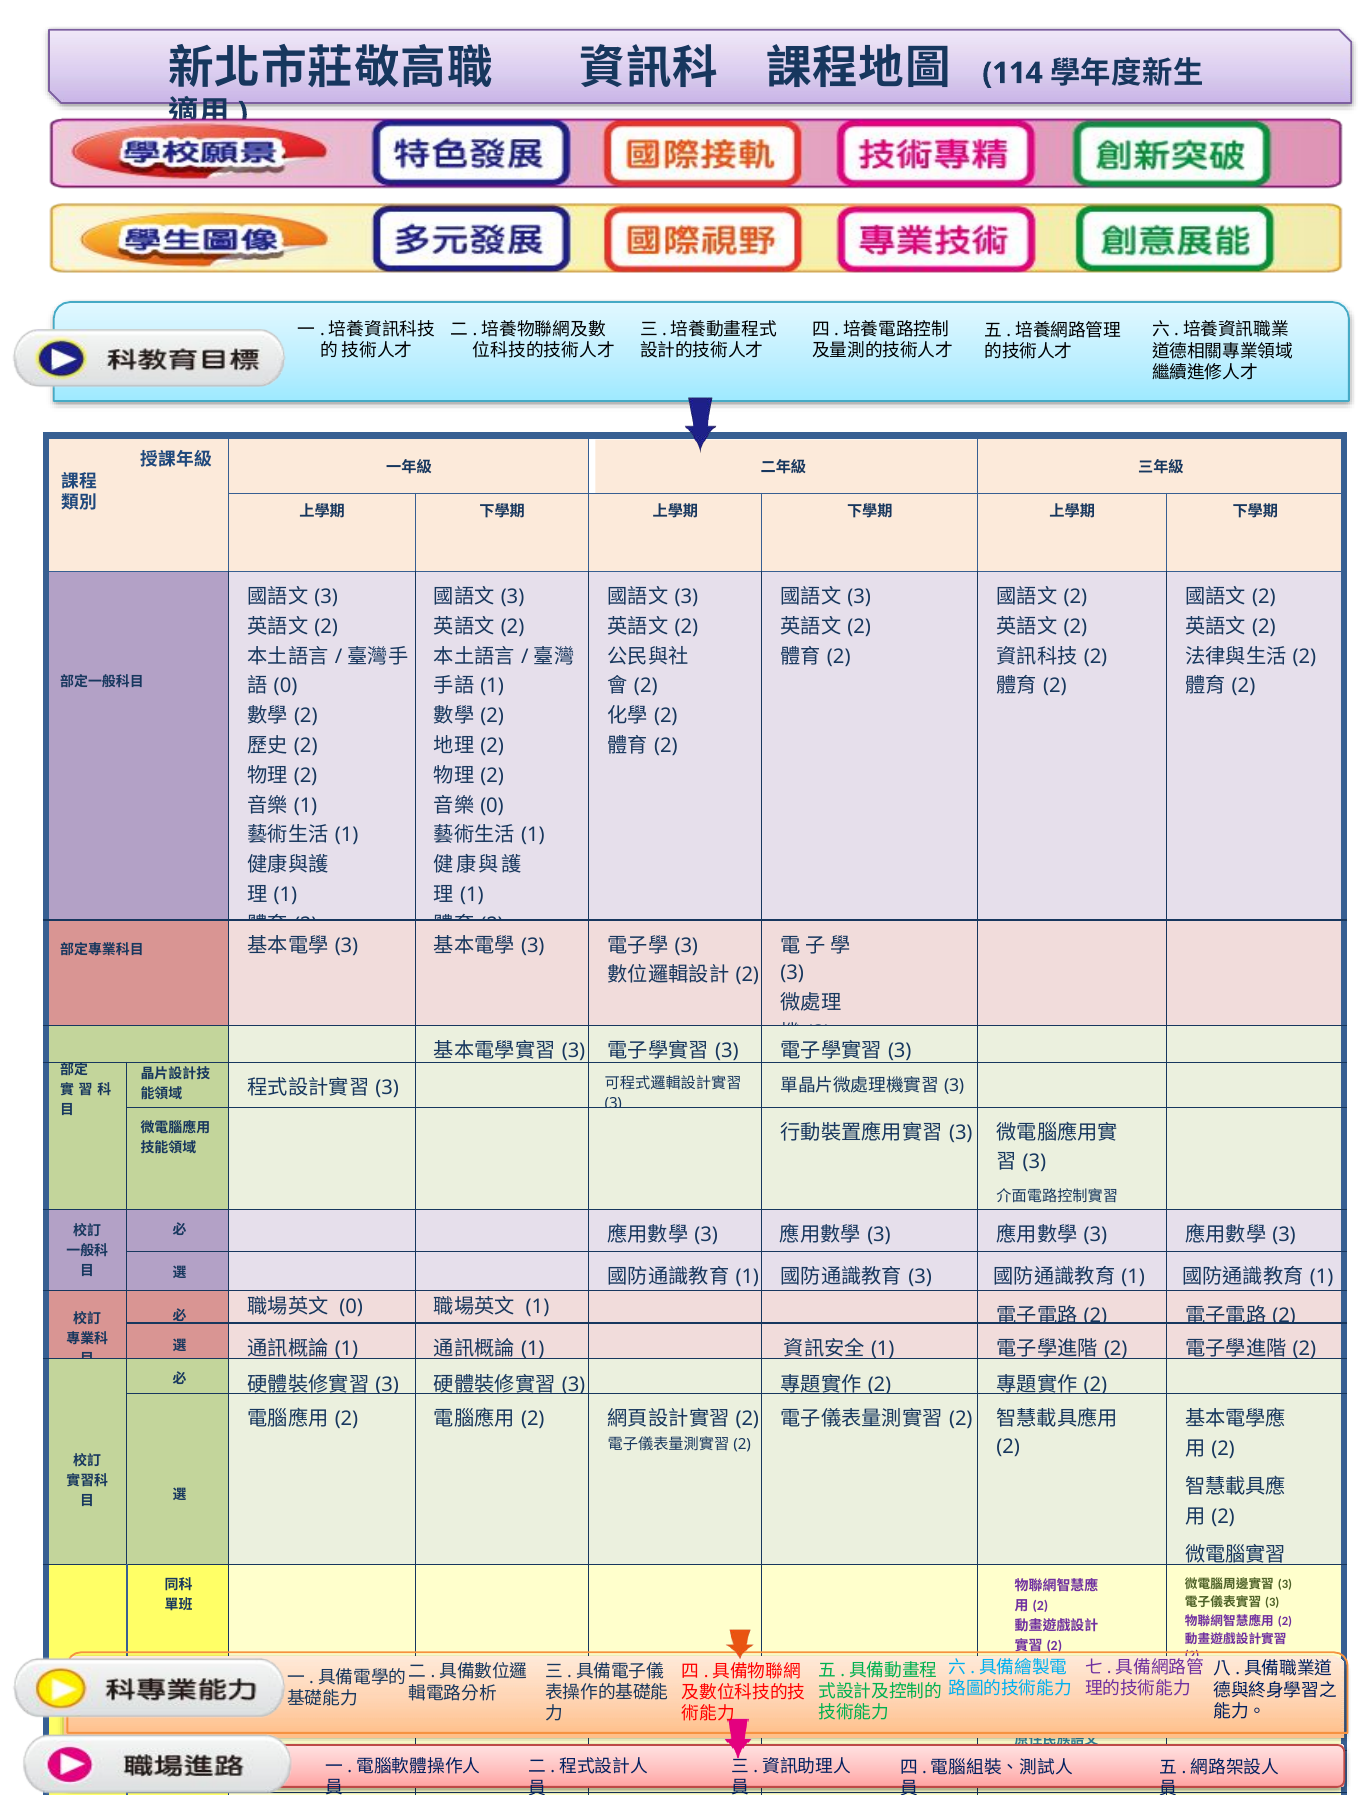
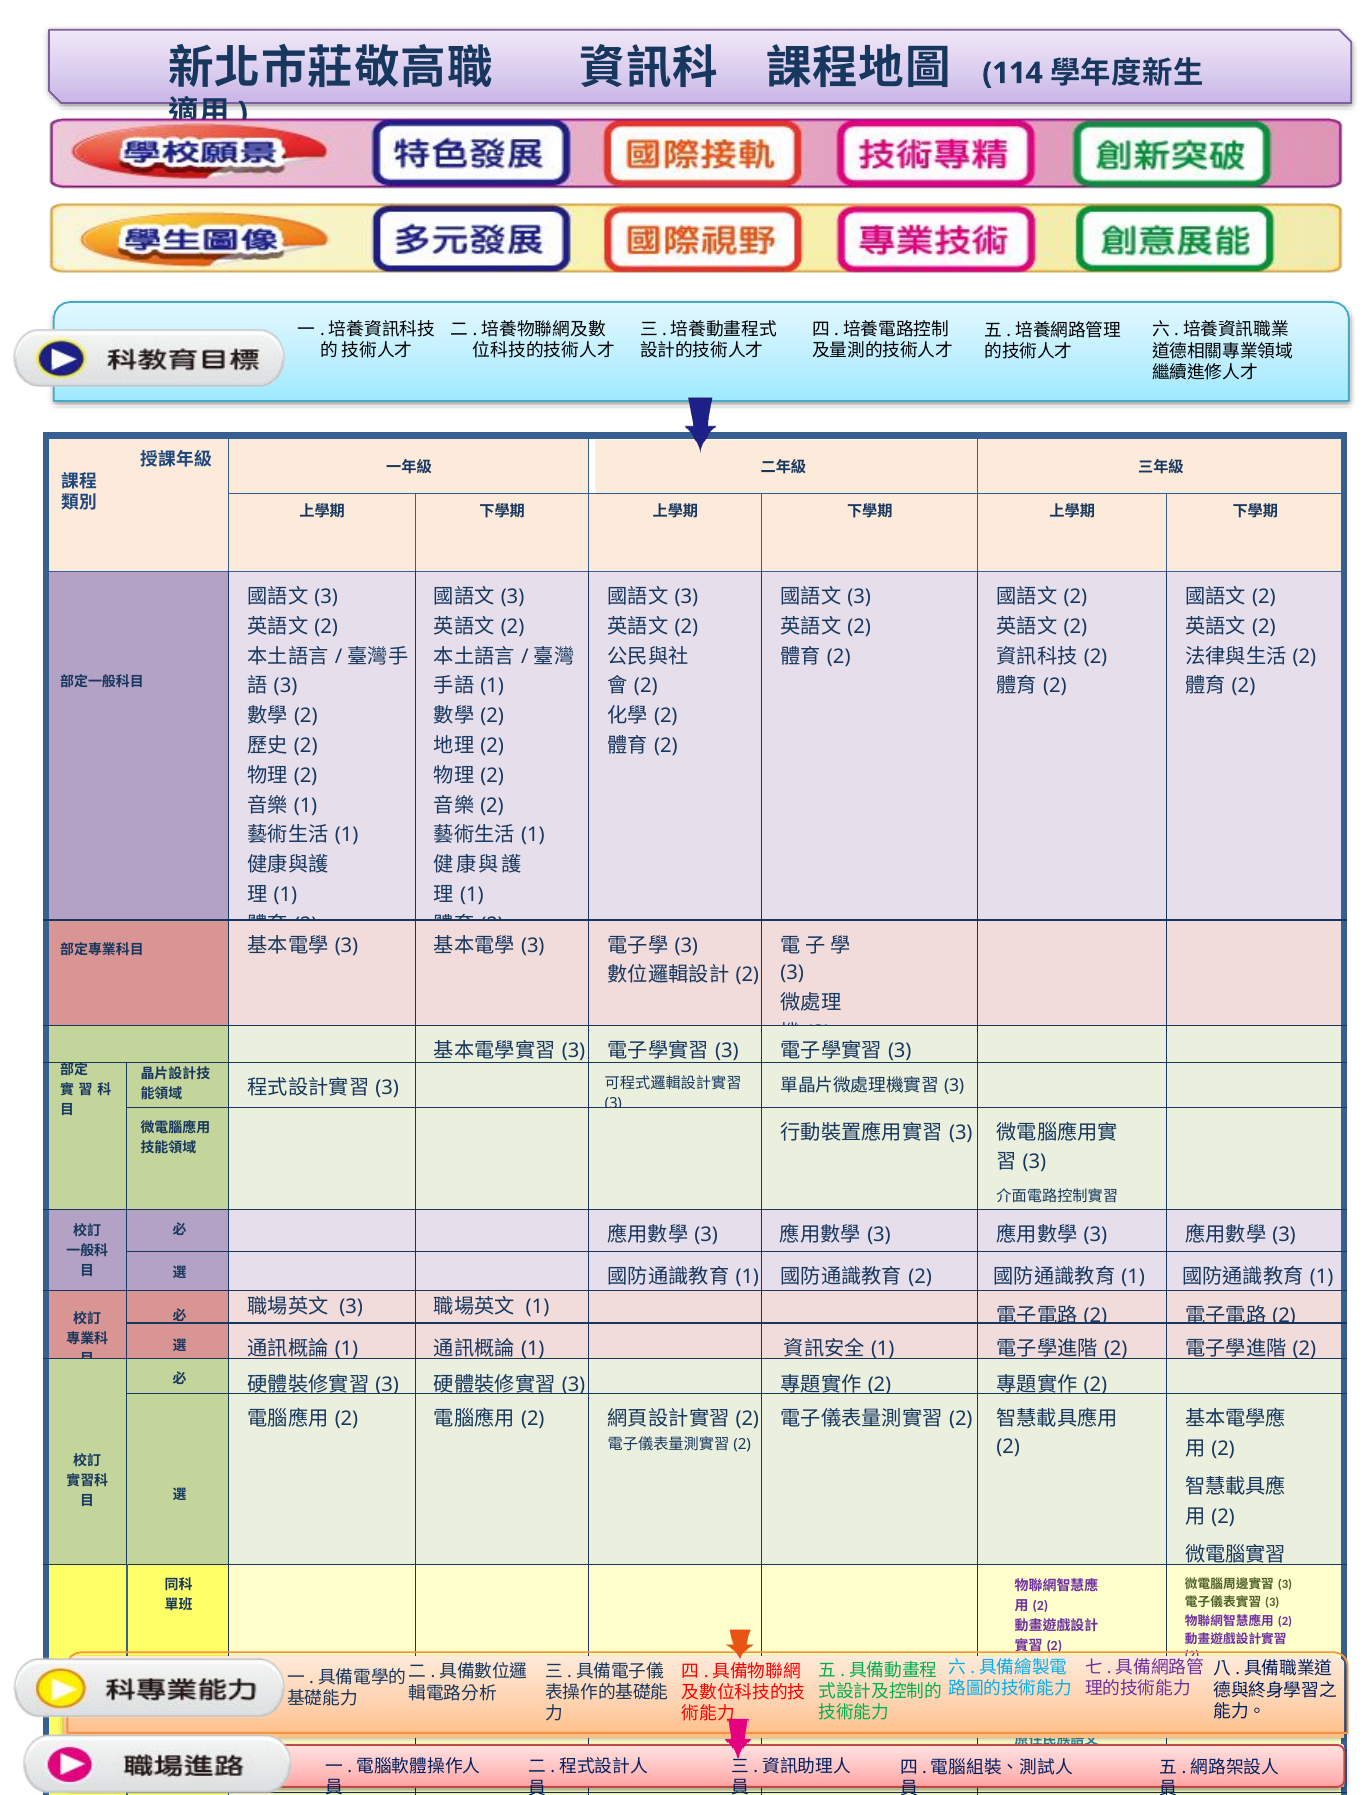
0 at (286, 686): 0 -> 3
0 at (492, 805): 0 -> 2
3 at (920, 1277): 3 -> 2
0 at (351, 1307): 0 -> 3
